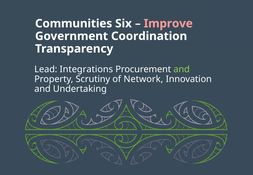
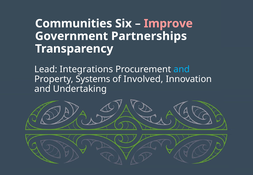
Coordination: Coordination -> Partnerships
and at (182, 69) colour: light green -> light blue
Scrutiny: Scrutiny -> Systems
Network: Network -> Involved
